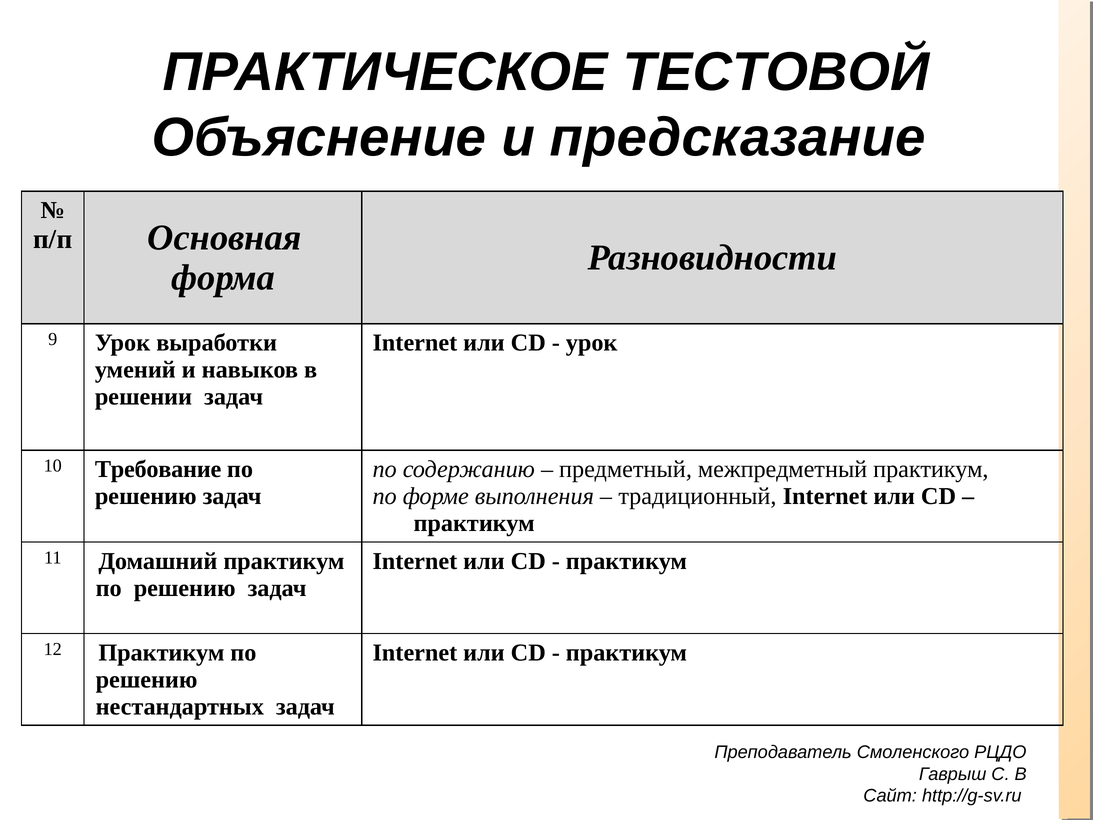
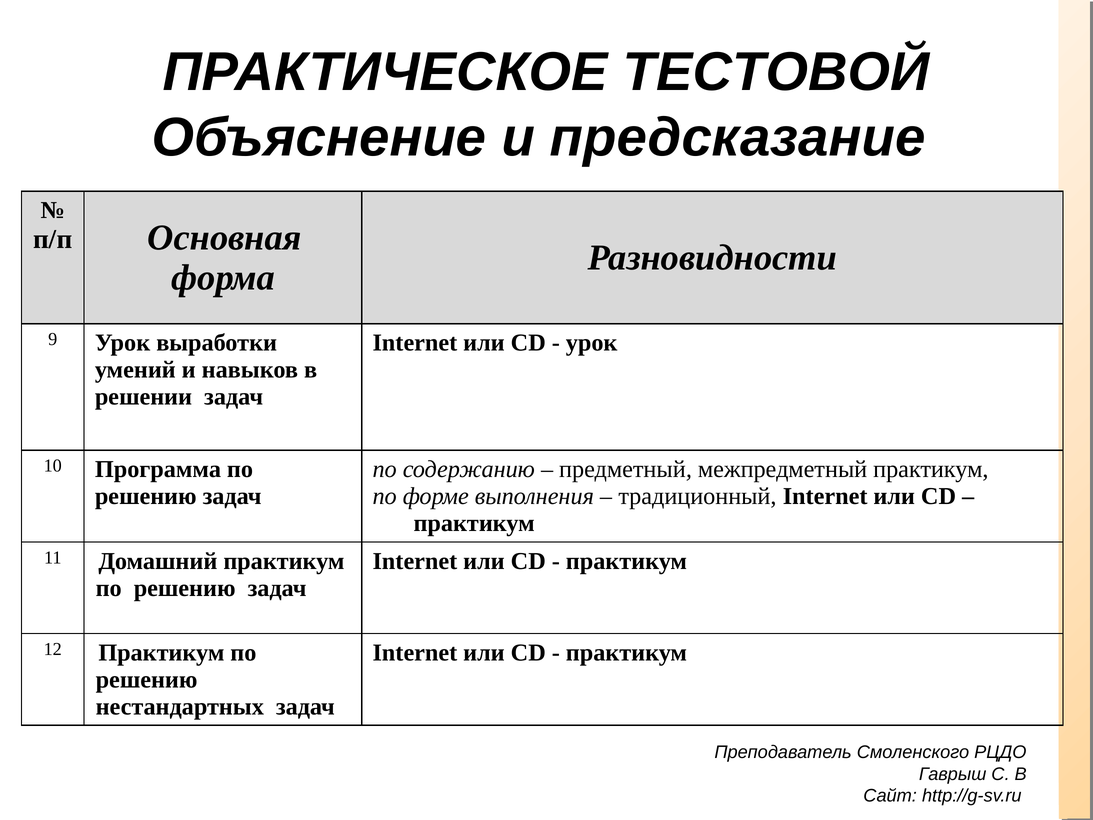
Требование: Требование -> Программа
